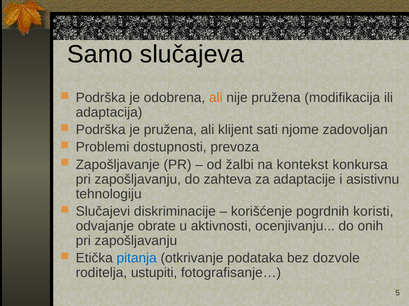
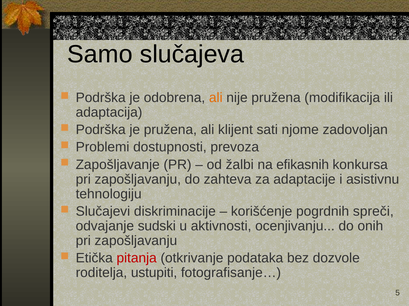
kontekst: kontekst -> efikasnih
koristi: koristi -> spreči
obrate: obrate -> sudski
pitanja colour: blue -> red
